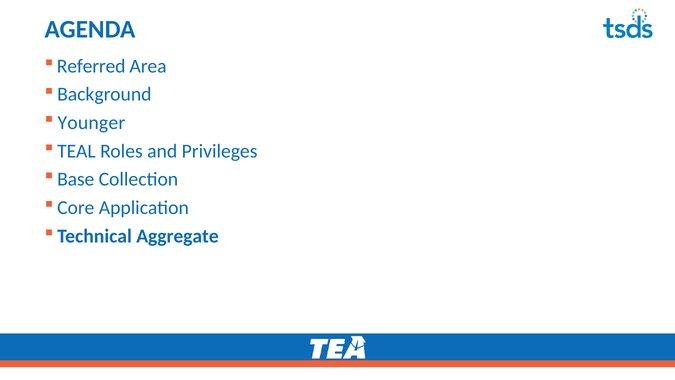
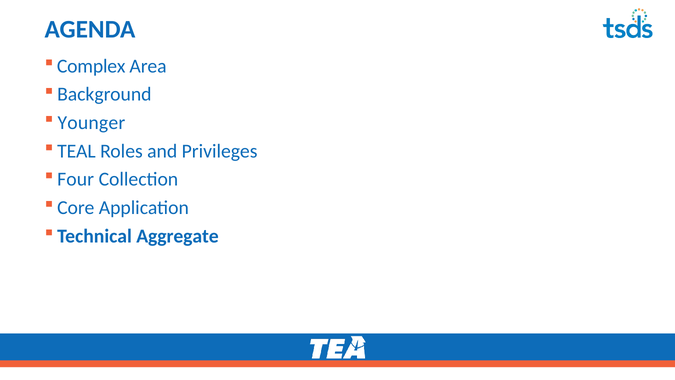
Referred: Referred -> Complex
Base: Base -> Four
